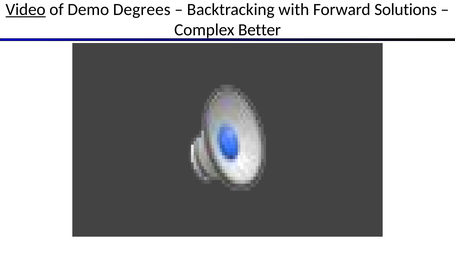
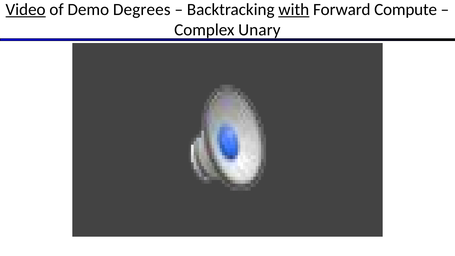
with underline: none -> present
Solutions: Solutions -> Compute
Better: Better -> Unary
